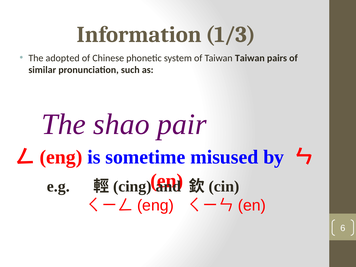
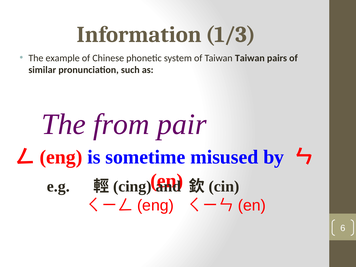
adopted: adopted -> example
shao: shao -> from
